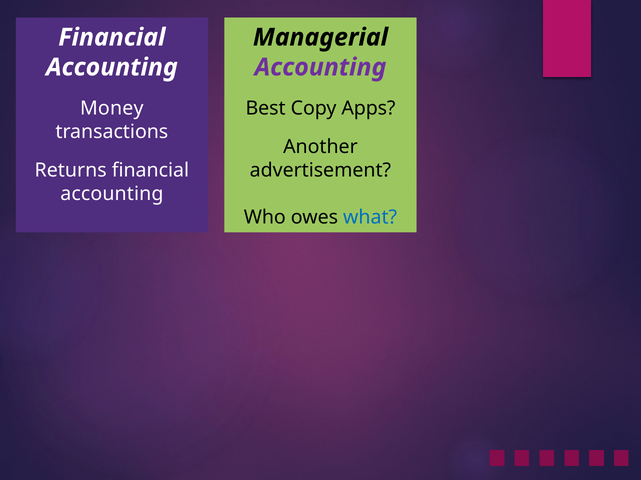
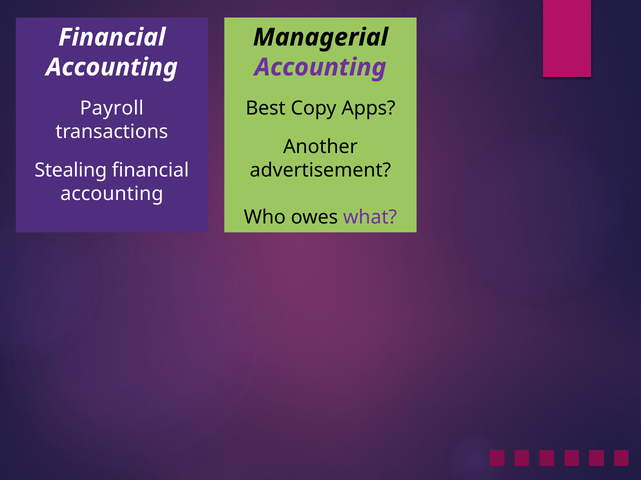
Money: Money -> Payroll
Returns: Returns -> Stealing
what colour: blue -> purple
